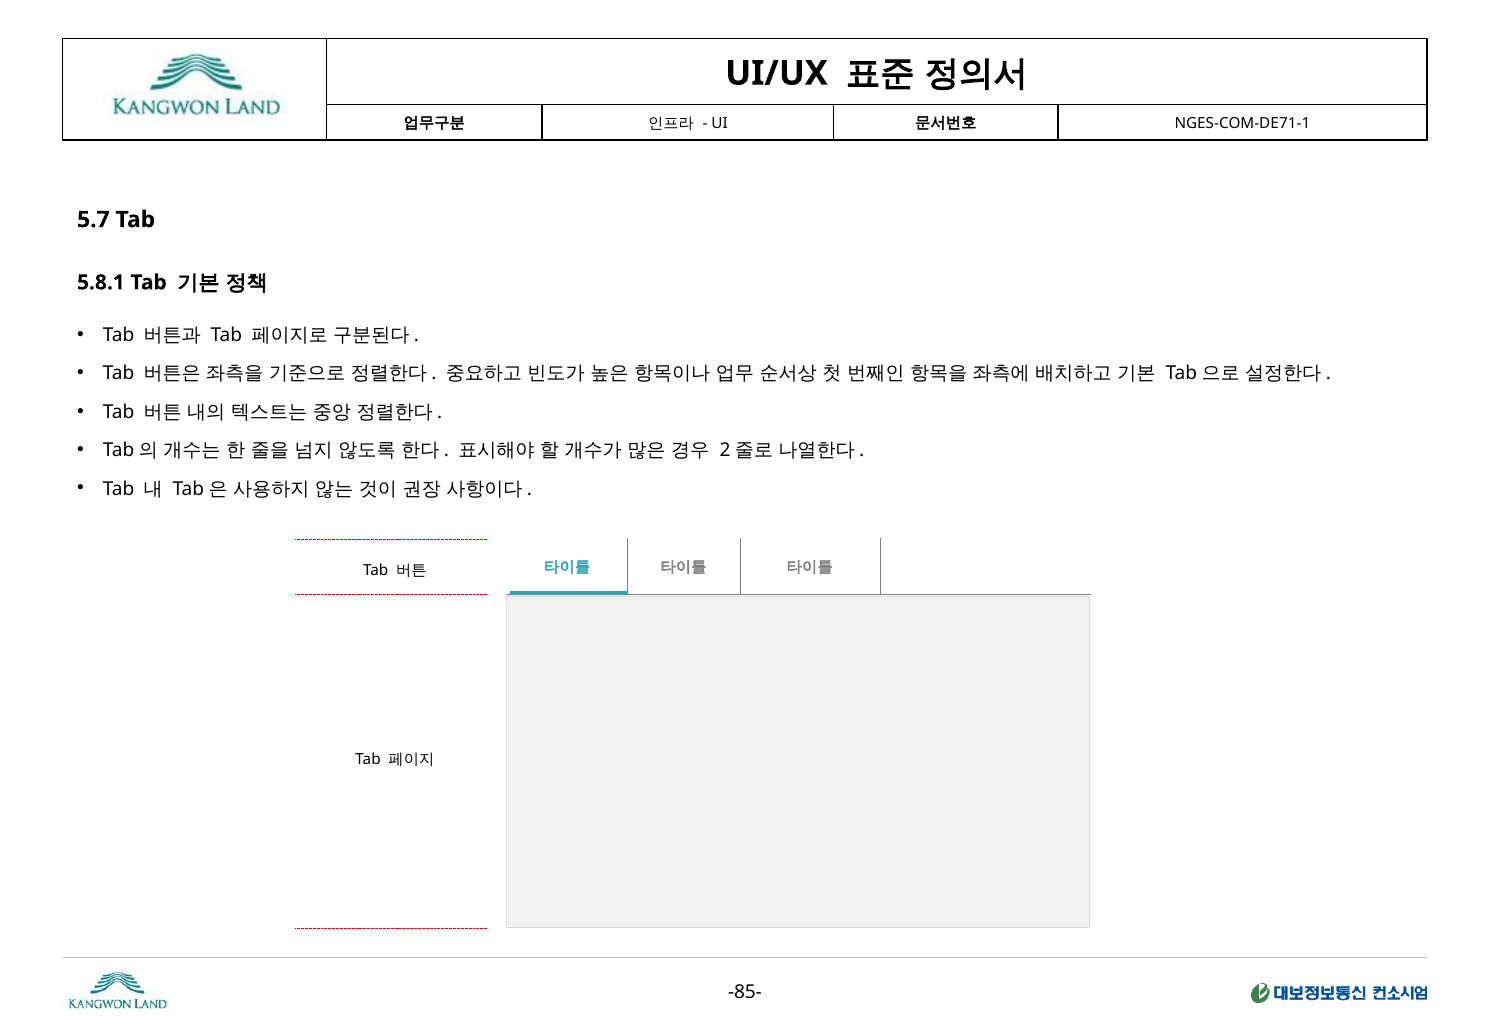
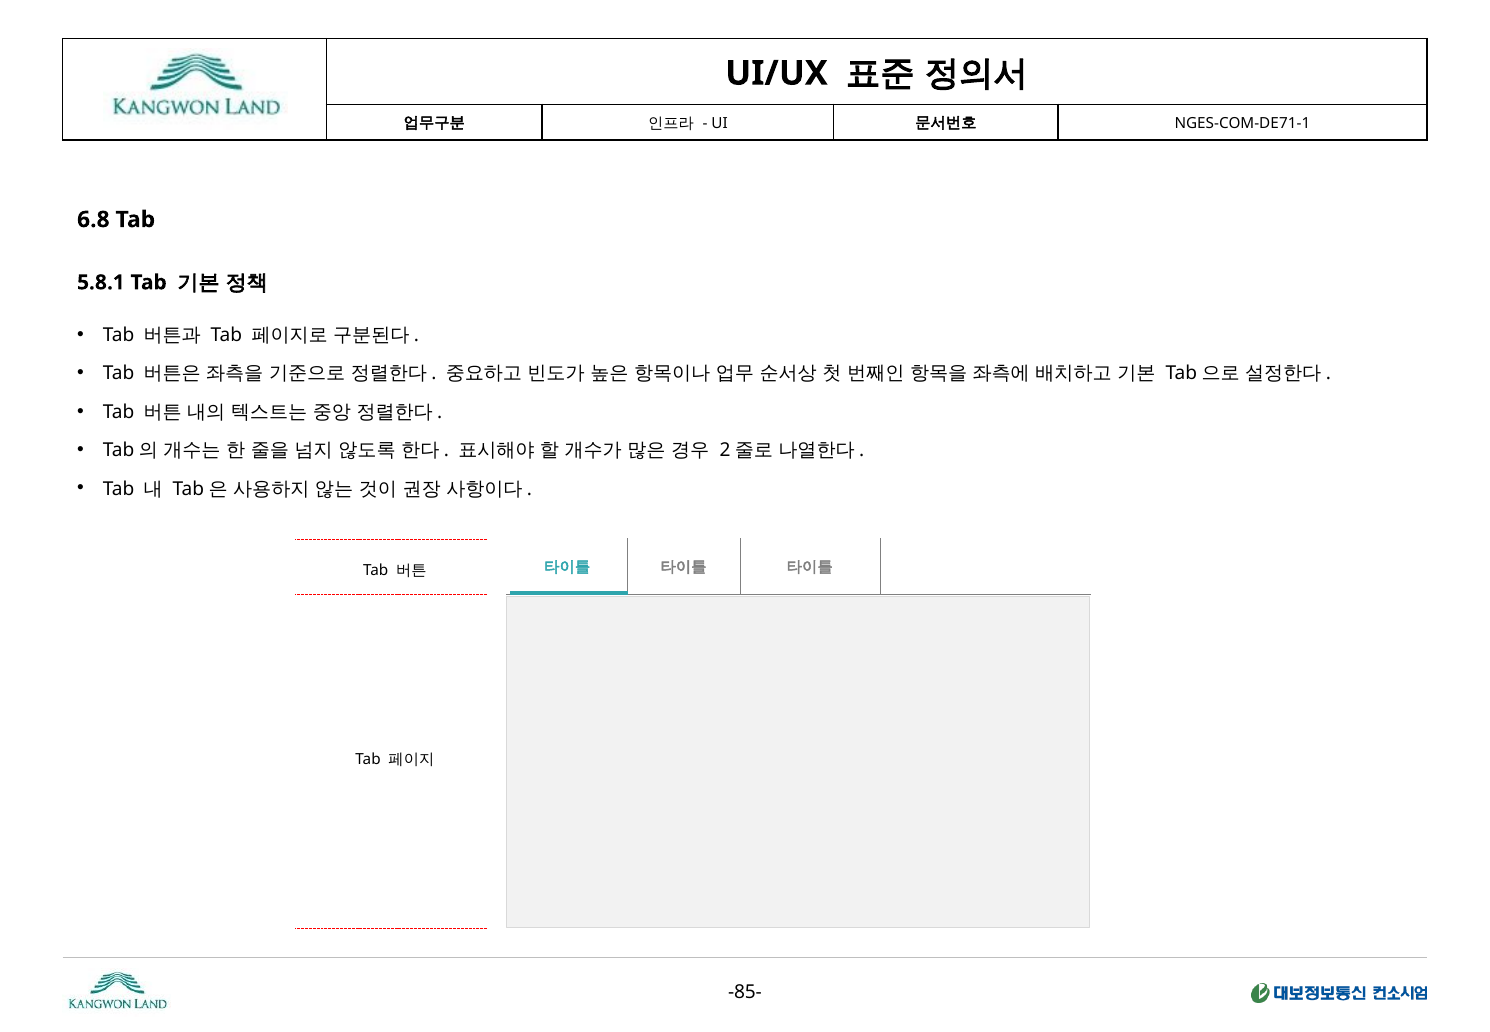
5.7: 5.7 -> 6.8
